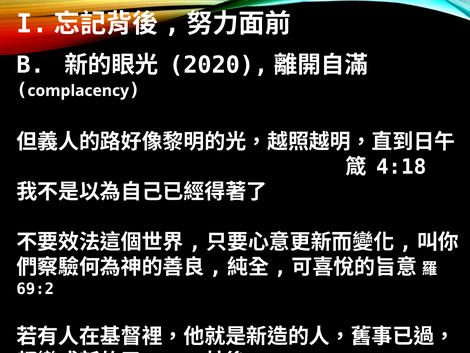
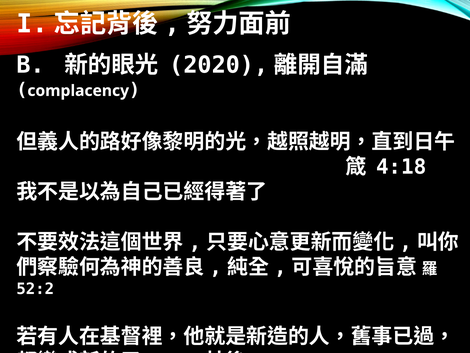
69:2: 69:2 -> 52:2
